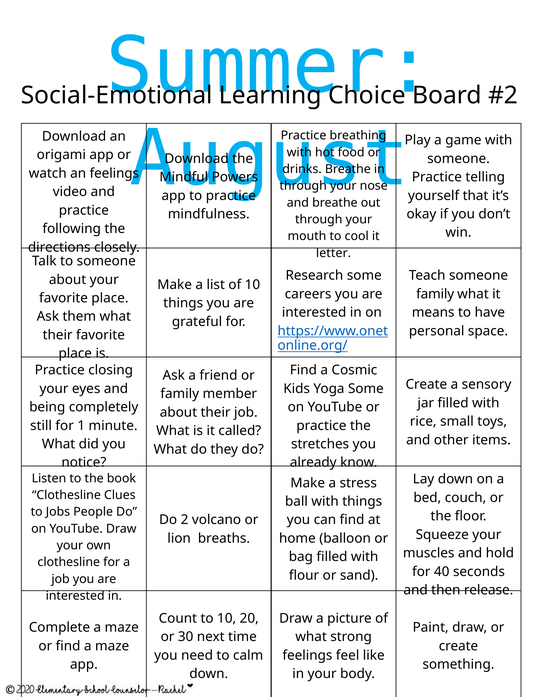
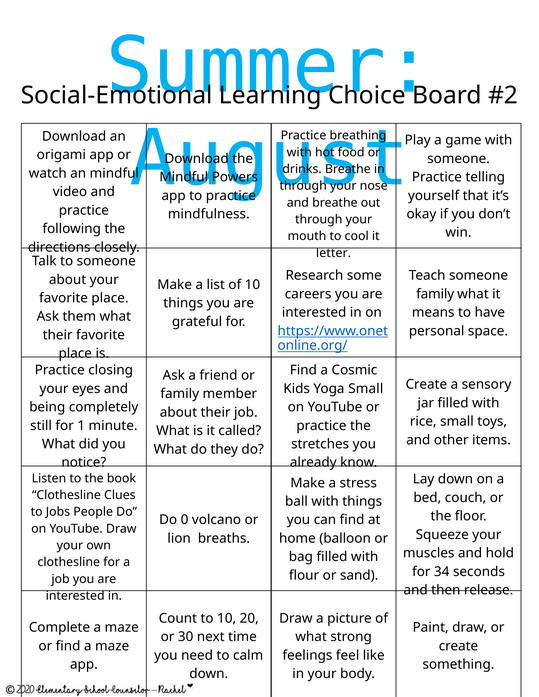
an feelings: feelings -> mindful
Yoga Some: Some -> Small
2: 2 -> 0
40: 40 -> 34
